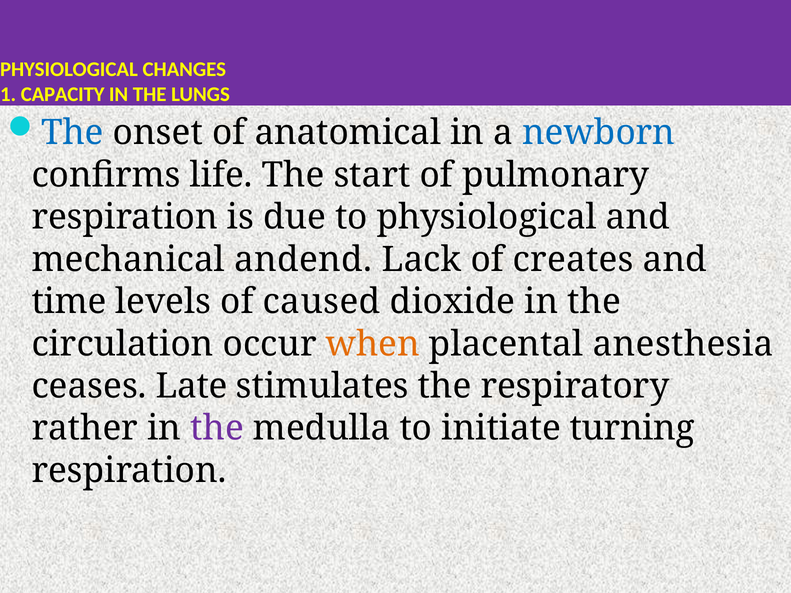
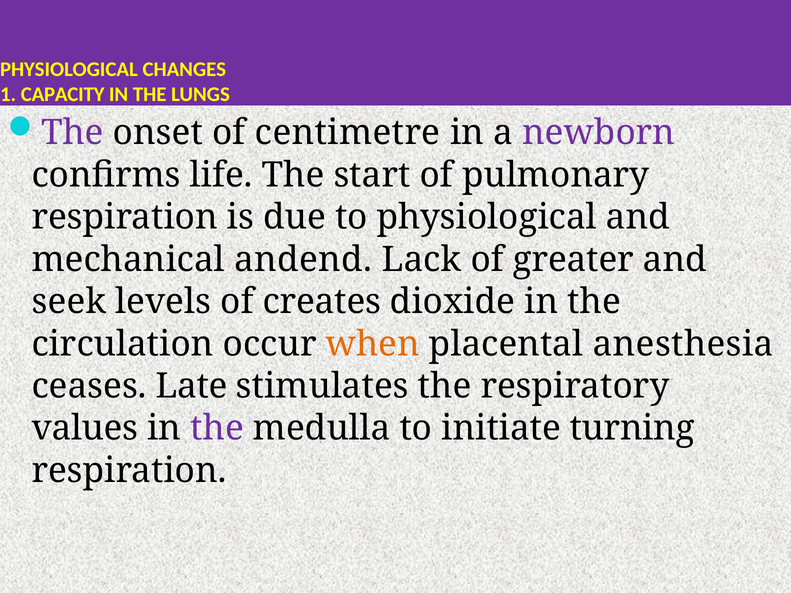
The at (72, 133) colour: blue -> purple
anatomical: anatomical -> centimetre
newborn colour: blue -> purple
creates: creates -> greater
time: time -> seek
caused: caused -> creates
rather: rather -> values
